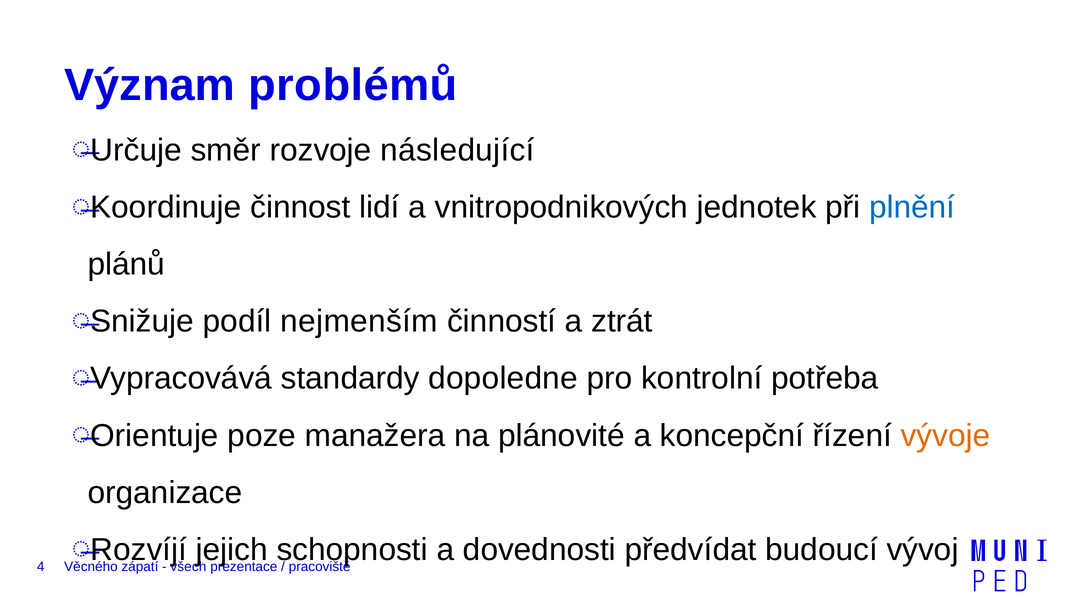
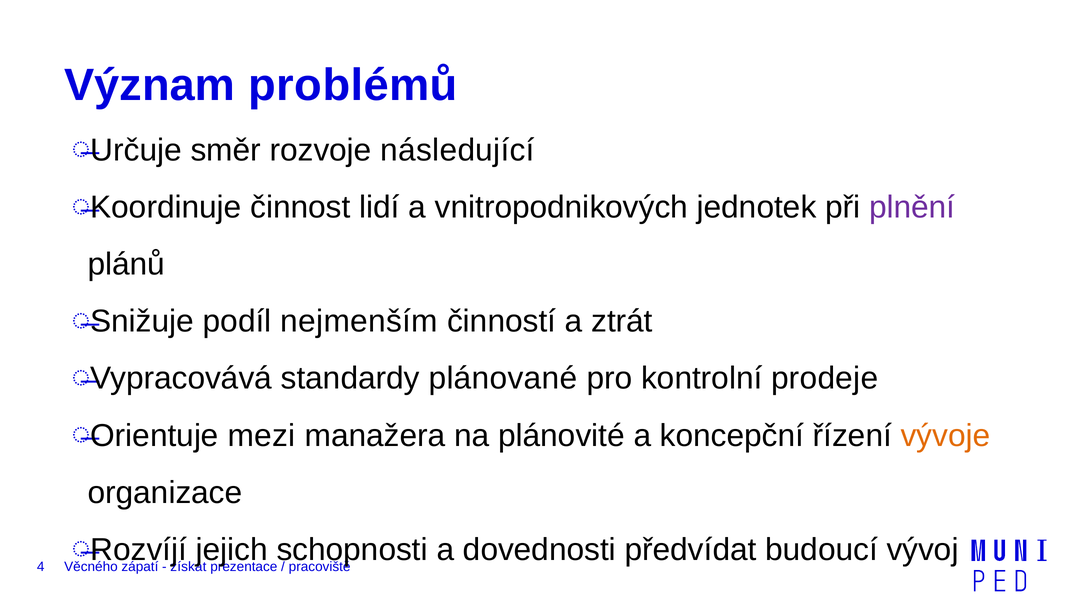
plnění colour: blue -> purple
dopoledne: dopoledne -> plánované
potřeba: potřeba -> prodeje
poze: poze -> mezi
všech: všech -> získat
